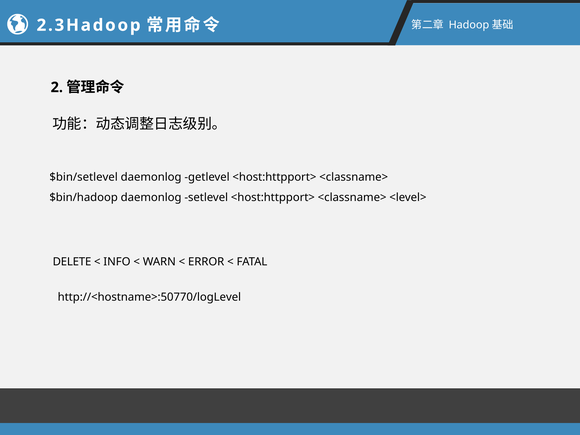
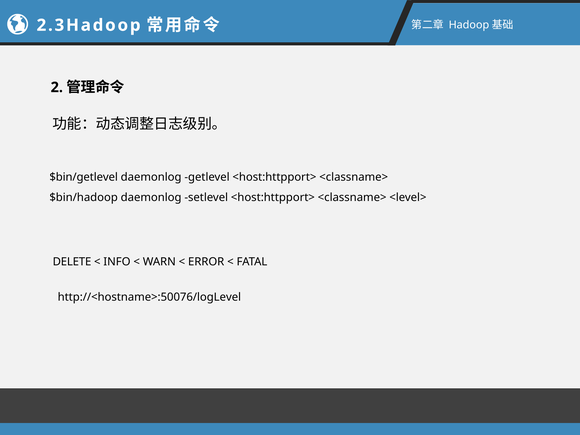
$bin/setlevel: $bin/setlevel -> $bin/getlevel
http://<hostname>:50770/logLevel: http://<hostname>:50770/logLevel -> http://<hostname>:50076/logLevel
